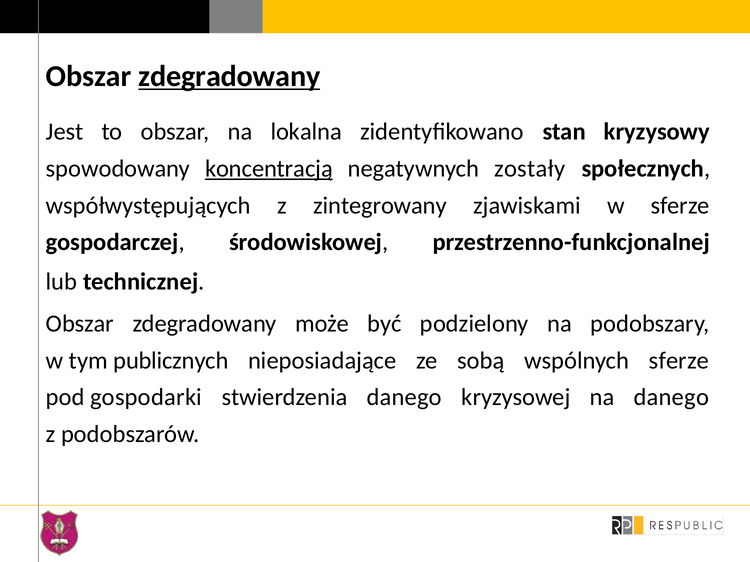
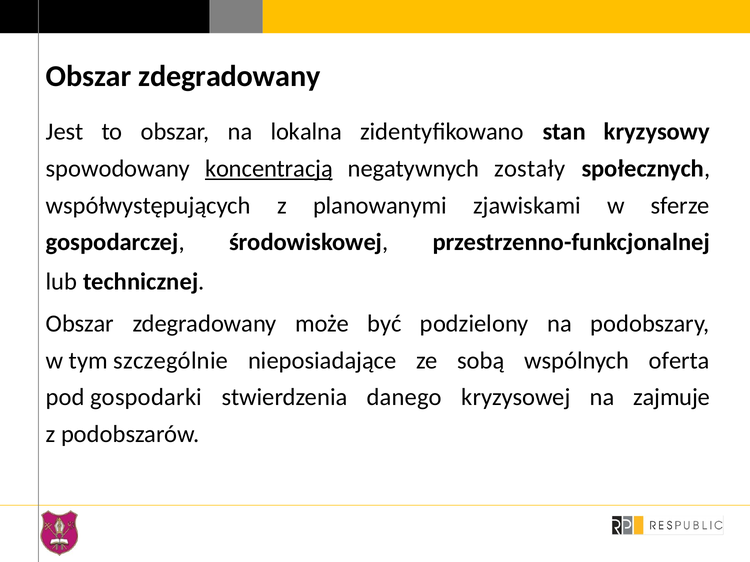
zdegradowany at (229, 76) underline: present -> none
zintegrowany: zintegrowany -> planowanymi
publicznych: publicznych -> szczególnie
wspólnych sferze: sferze -> oferta
na danego: danego -> zajmuje
